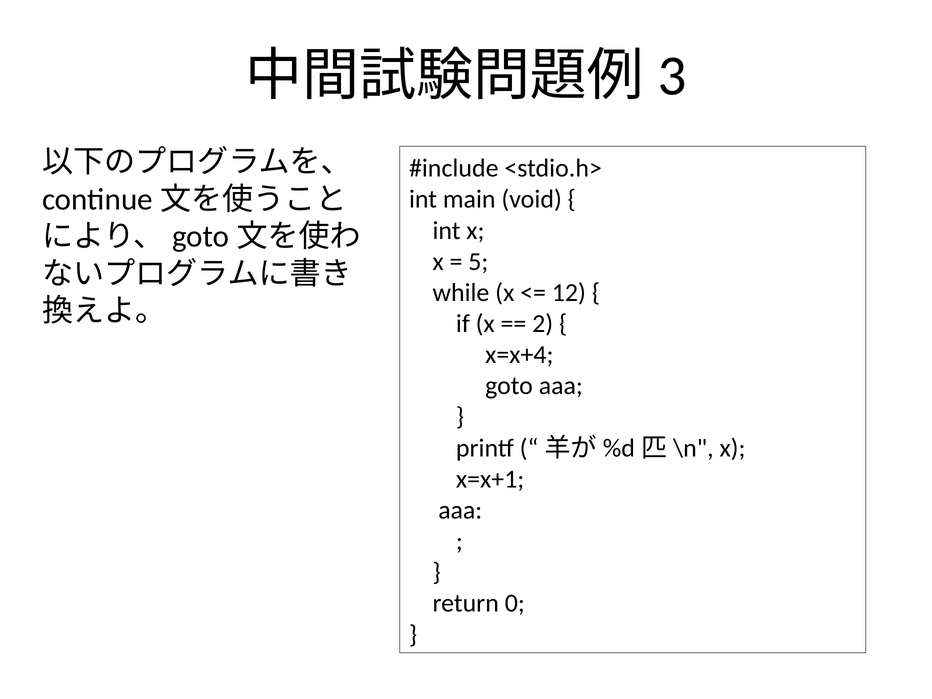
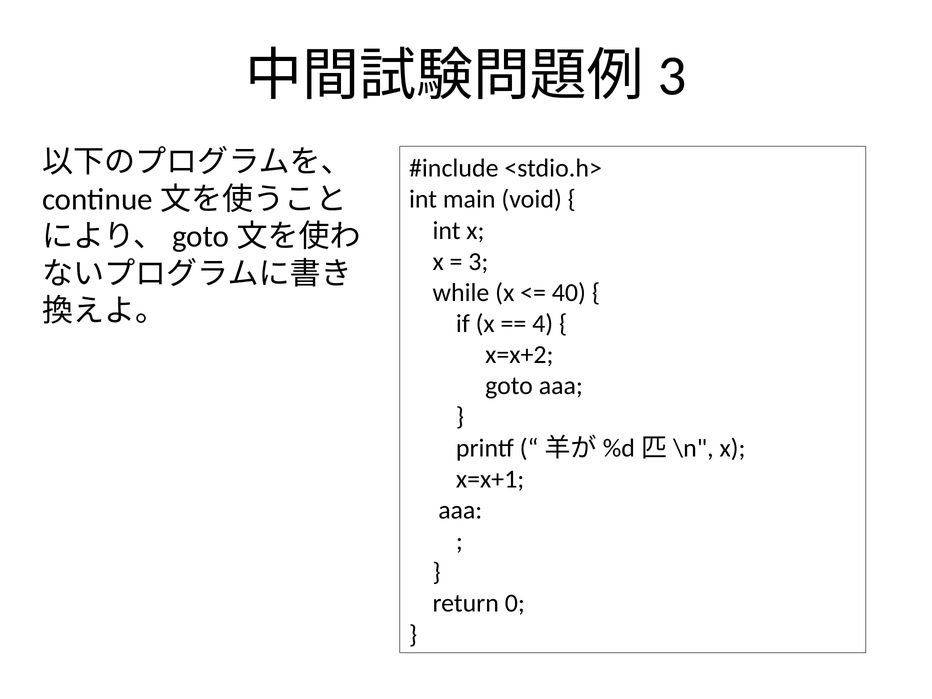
5: 5 -> 3
12: 12 -> 40
2: 2 -> 4
x=x+4: x=x+4 -> x=x+2
